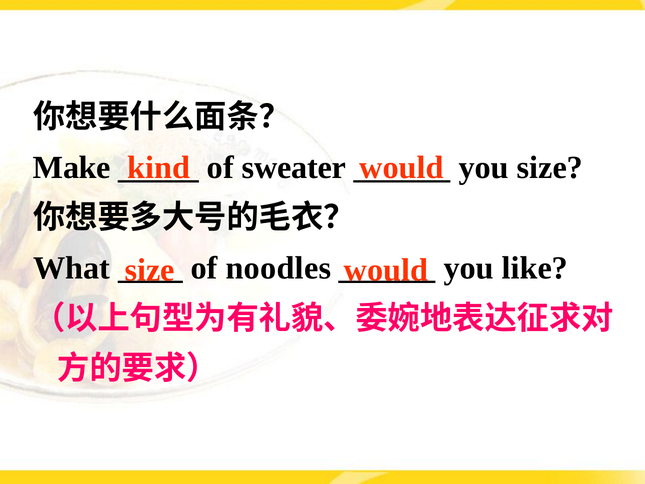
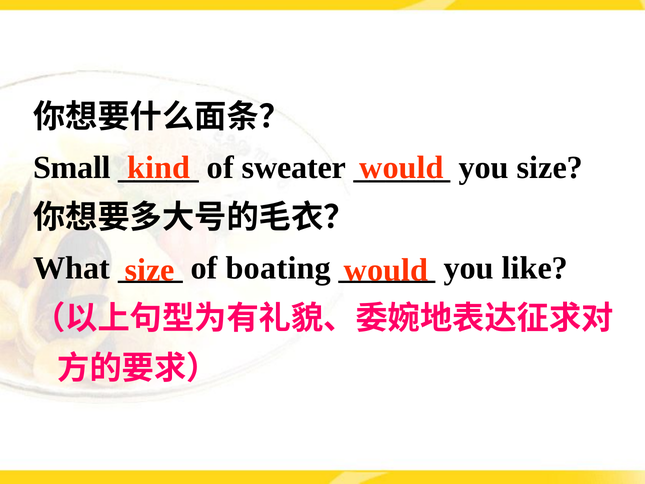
Make: Make -> Small
noodles: noodles -> boating
